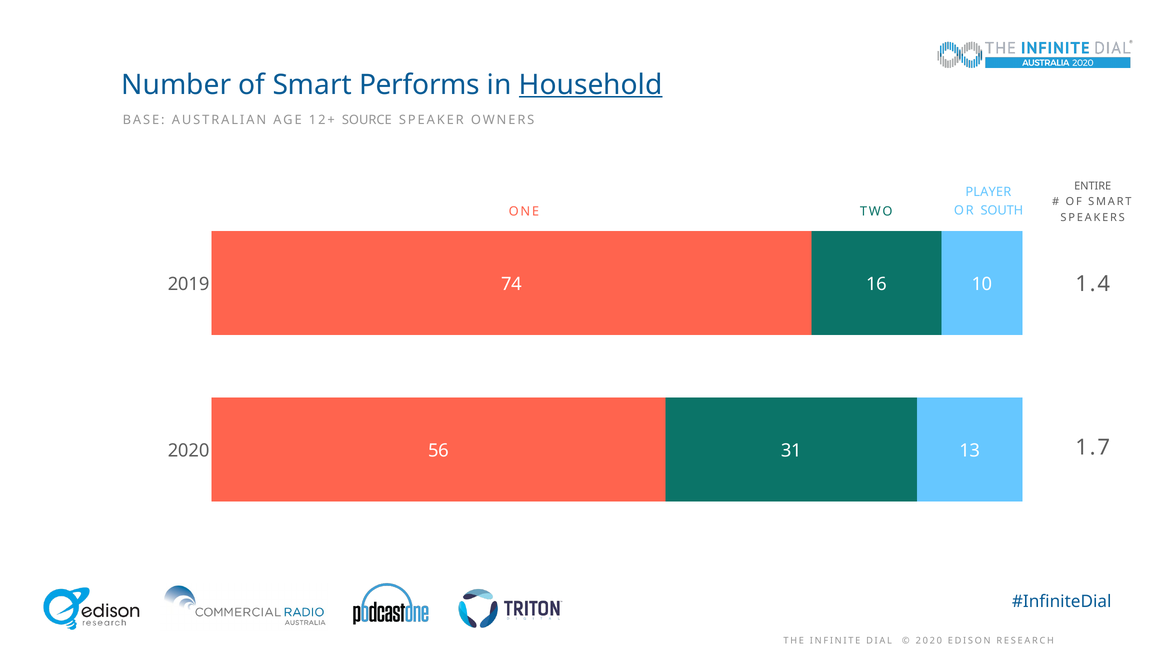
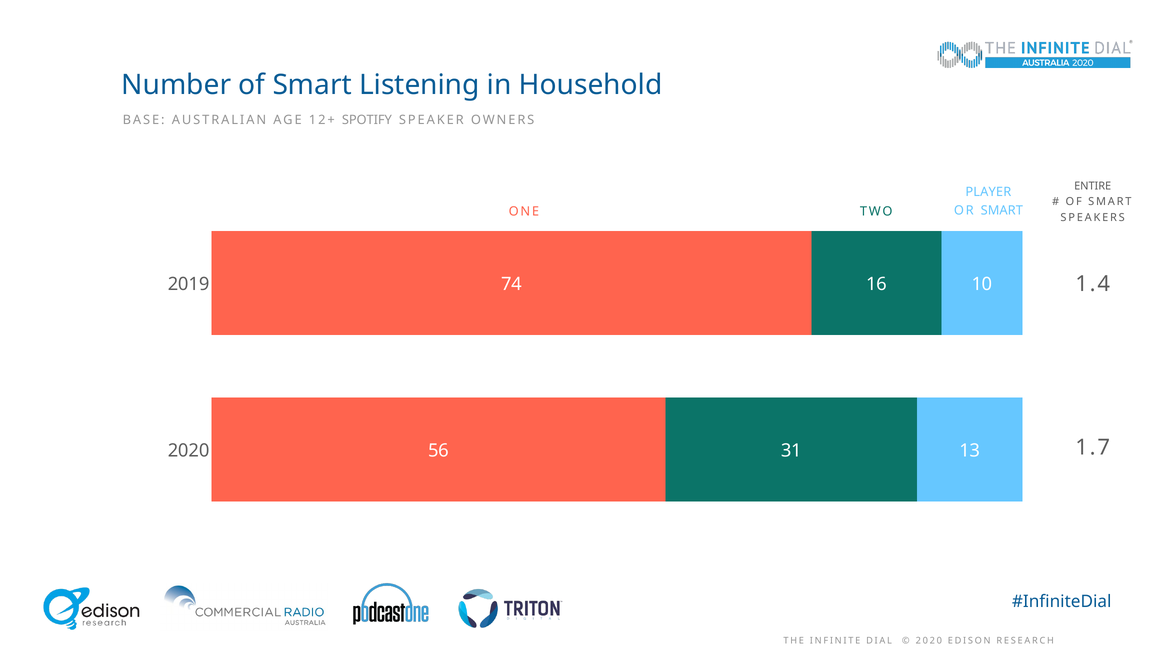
Performs: Performs -> Listening
Household underline: present -> none
SOURCE: SOURCE -> SPOTIFY
OR SOUTH: SOUTH -> SMART
